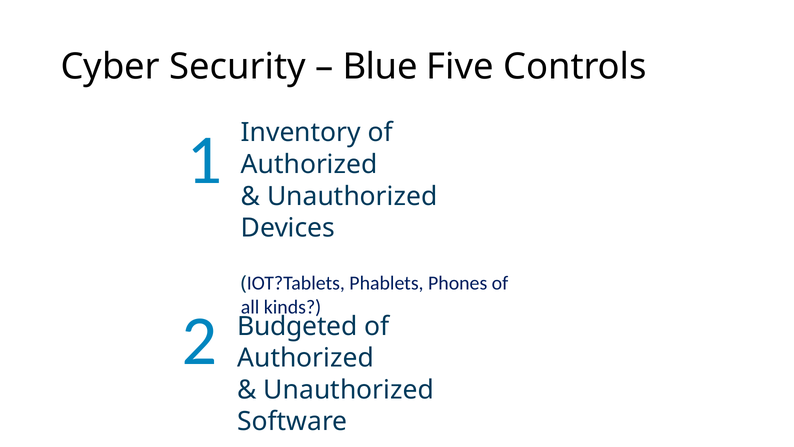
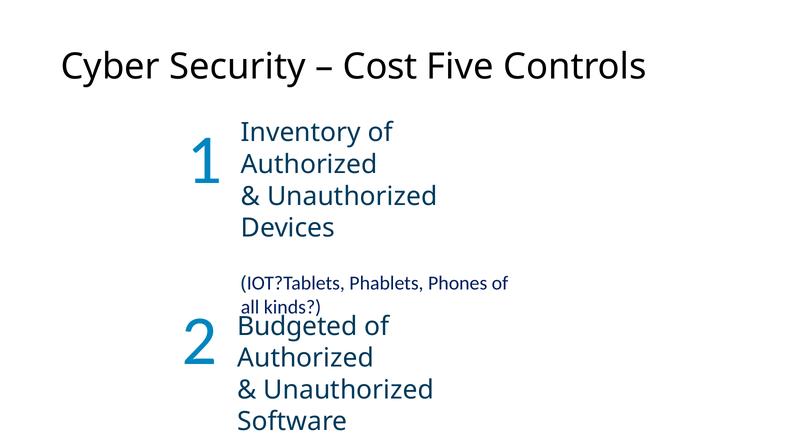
Blue: Blue -> Cost
